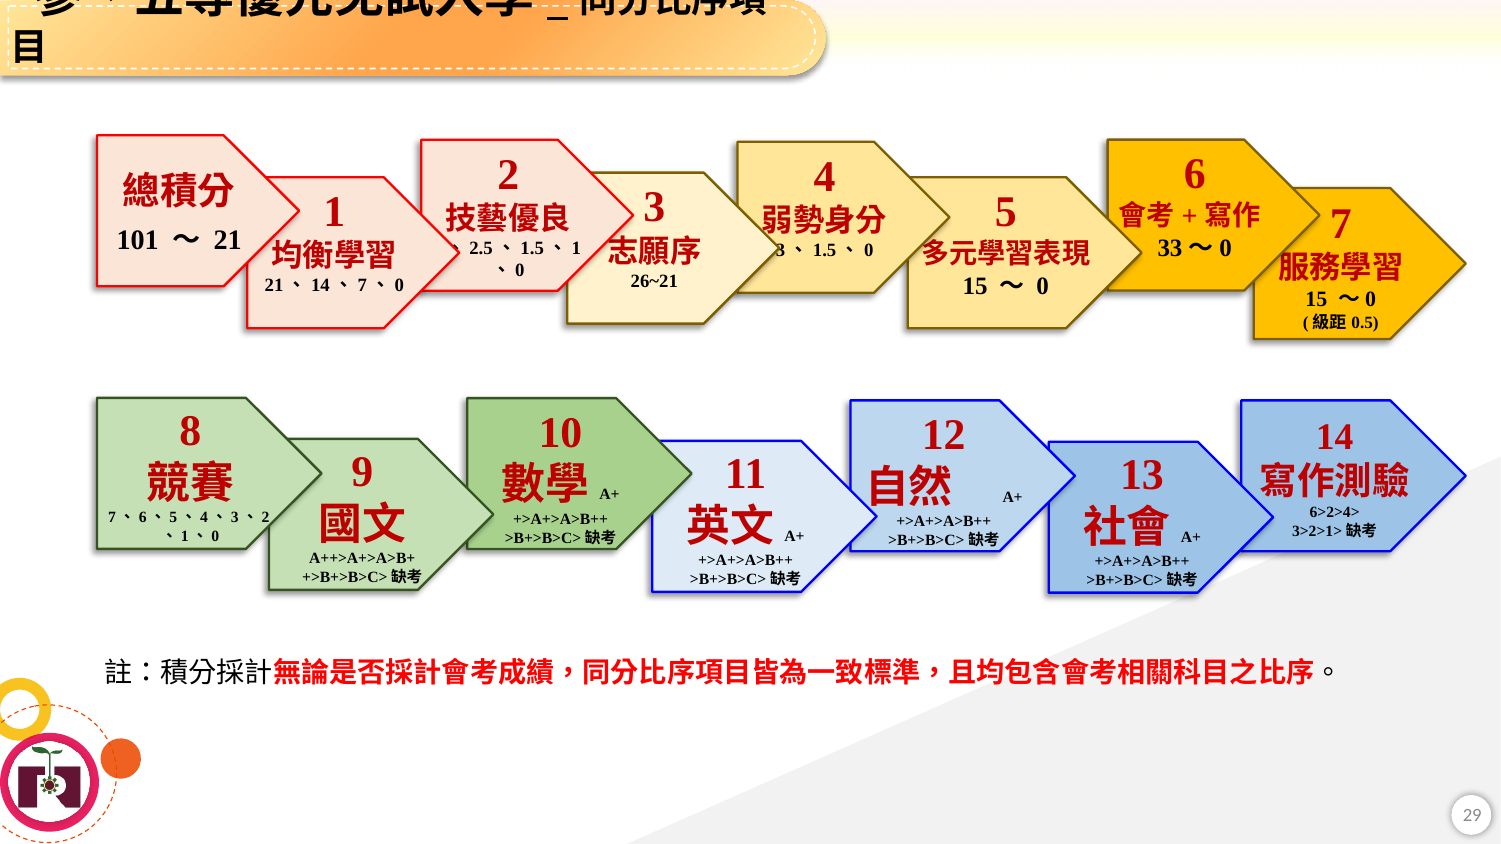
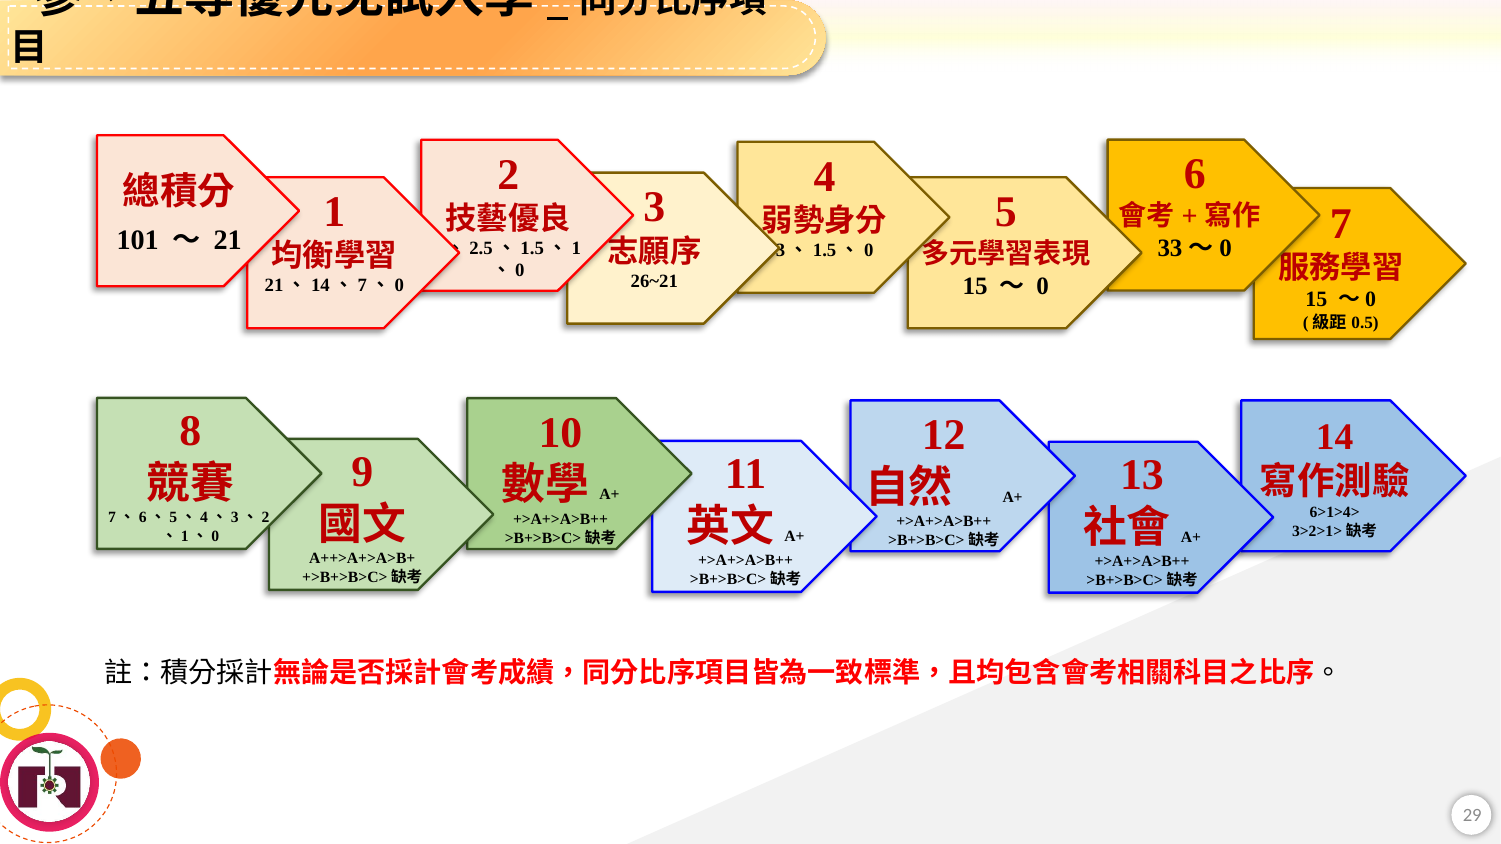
6>2>4>: 6>2>4> -> 6>1>4>
